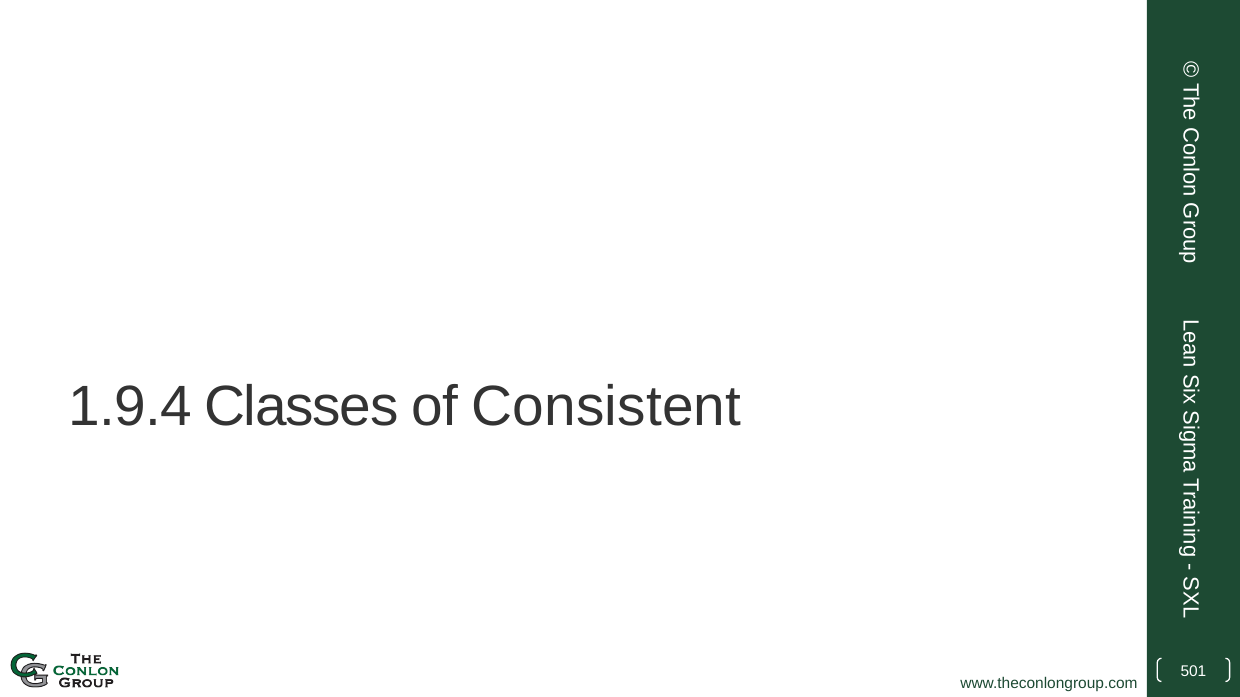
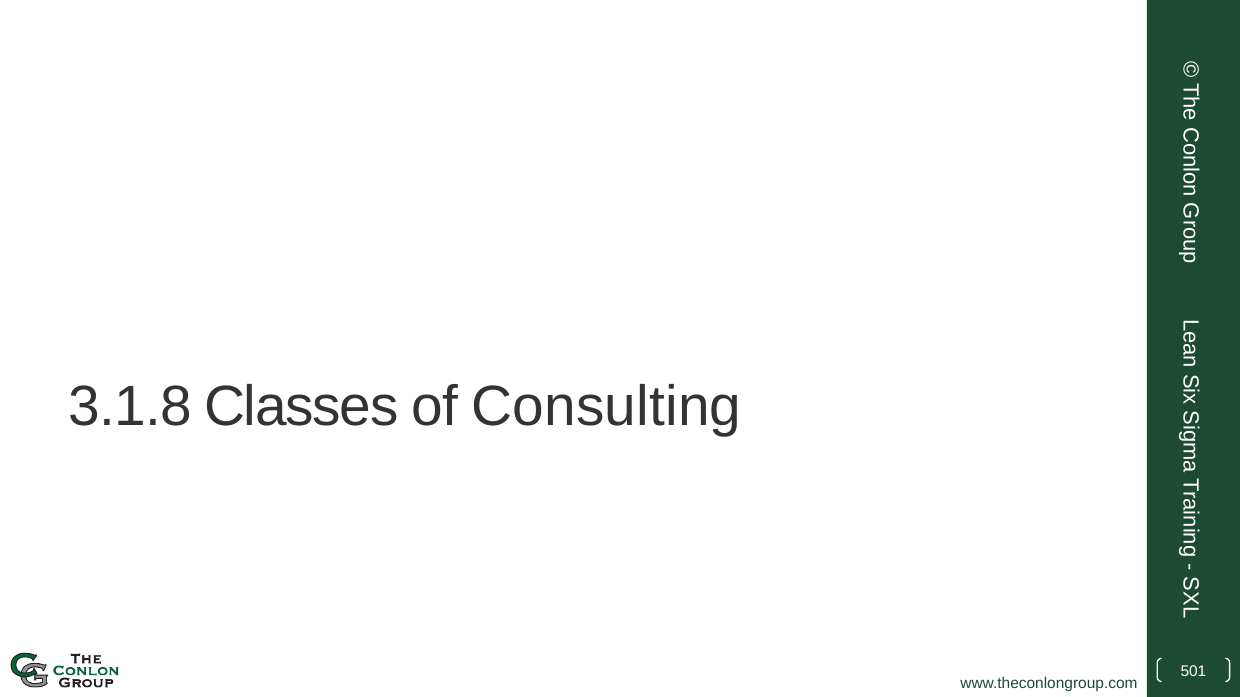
1.9.4: 1.9.4 -> 3.1.8
Consistent: Consistent -> Consulting
